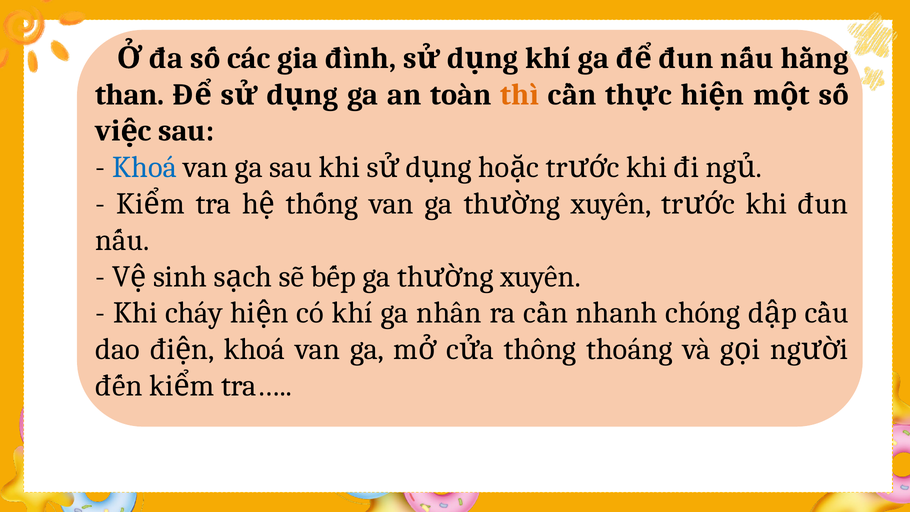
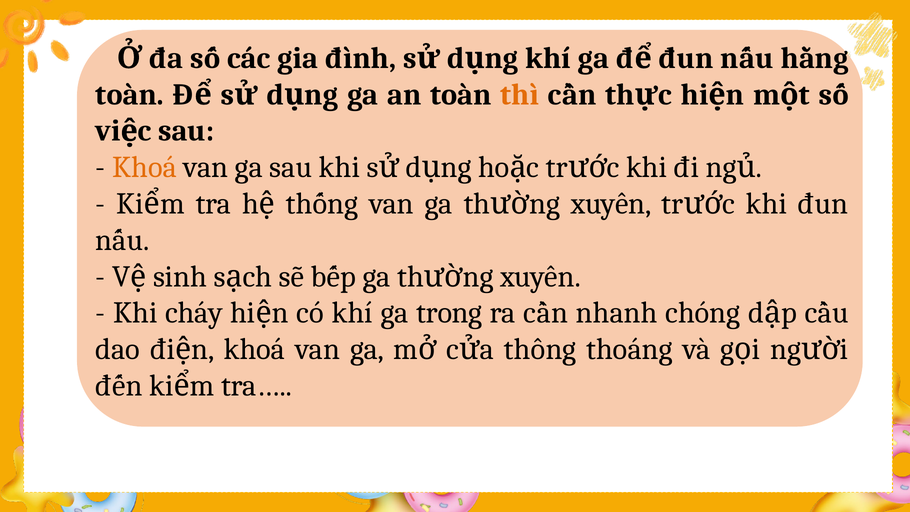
than at (130, 94): than -> toàn
Khoá at (144, 167) colour: blue -> orange
nhân: nhân -> trong
